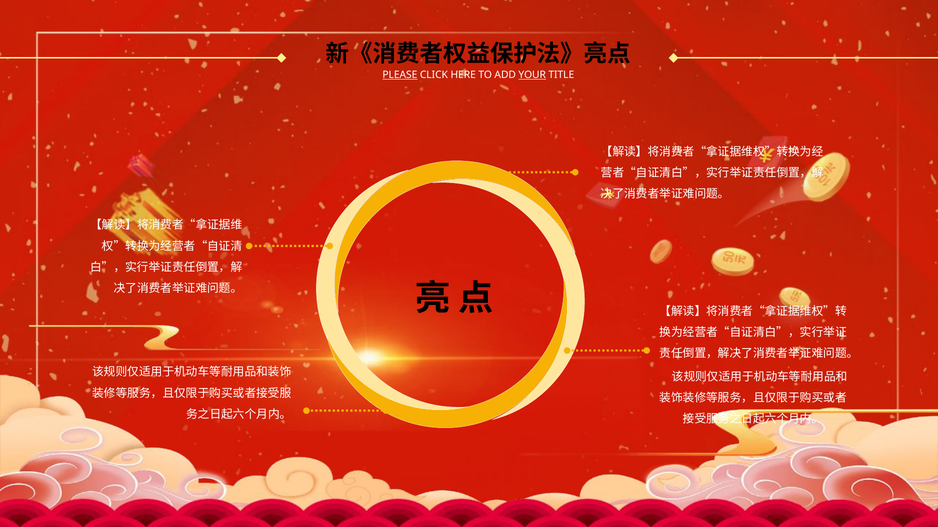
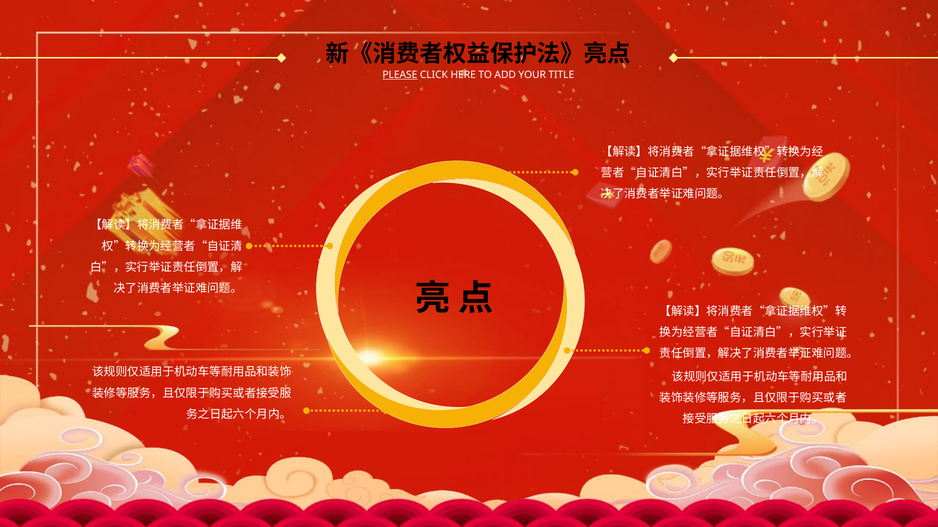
YOUR underline: present -> none
